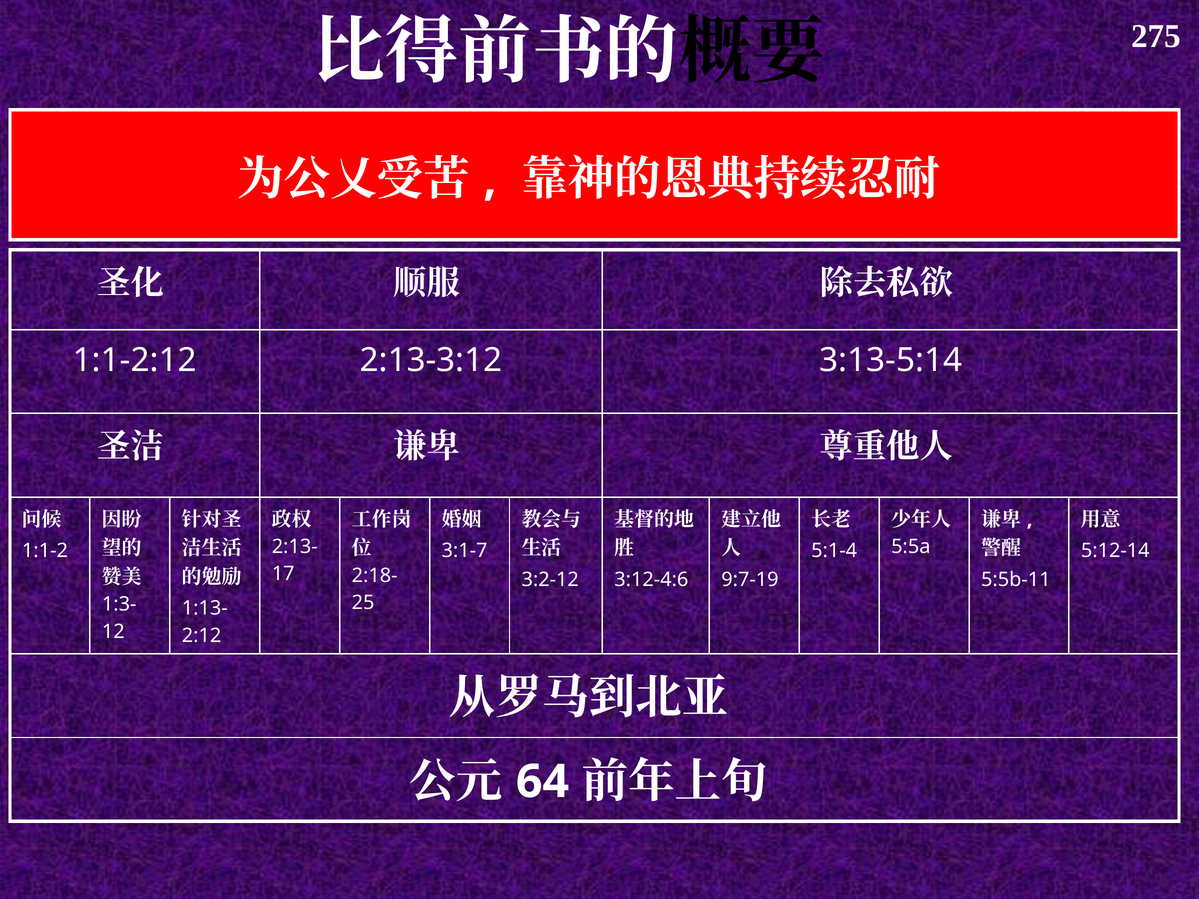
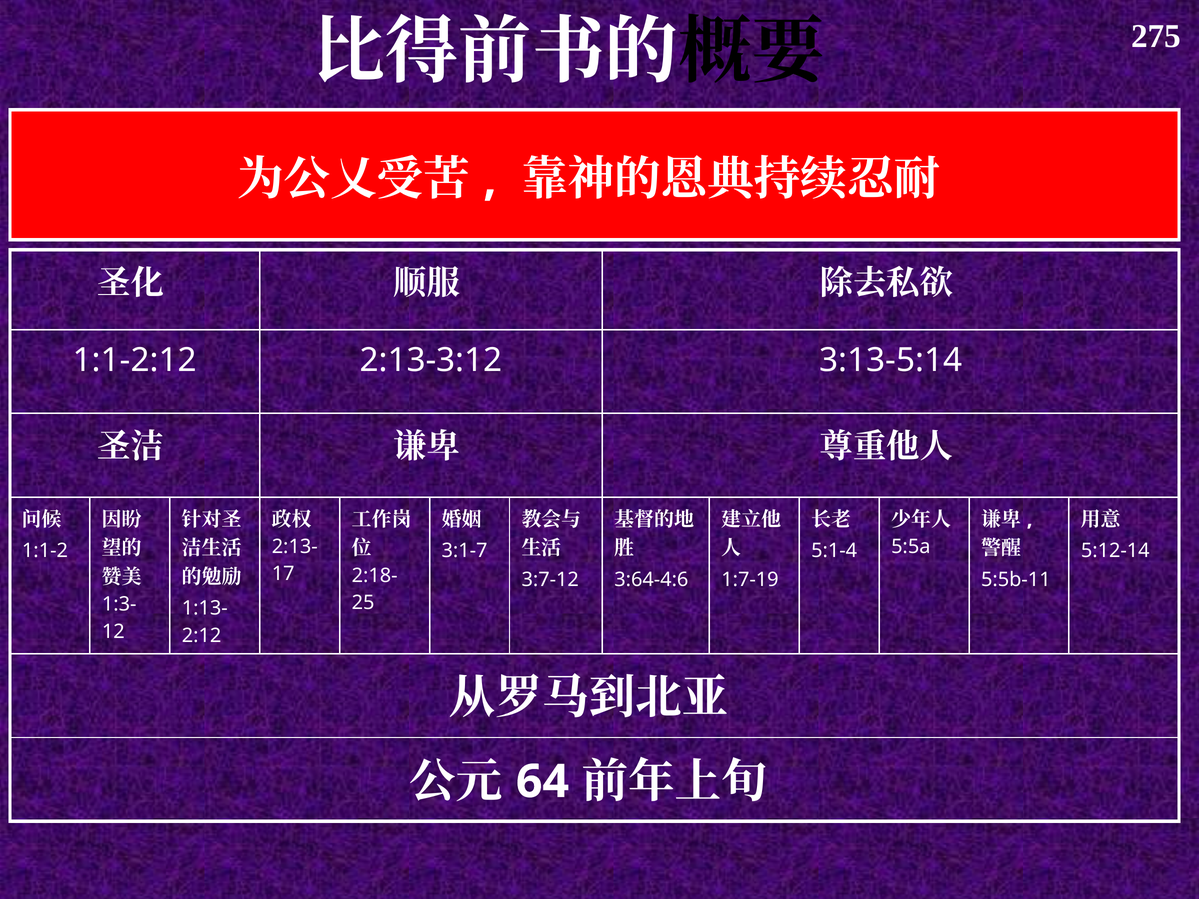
3:2-12: 3:2-12 -> 3:7-12
3:12-4:6: 3:12-4:6 -> 3:64-4:6
9:7-19: 9:7-19 -> 1:7-19
